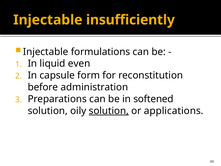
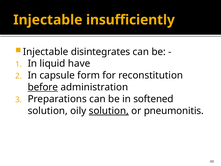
formulations: formulations -> disintegrates
even: even -> have
before underline: none -> present
applications: applications -> pneumonitis
